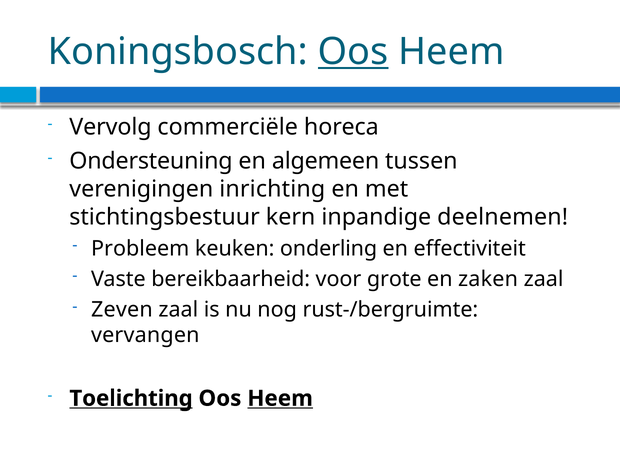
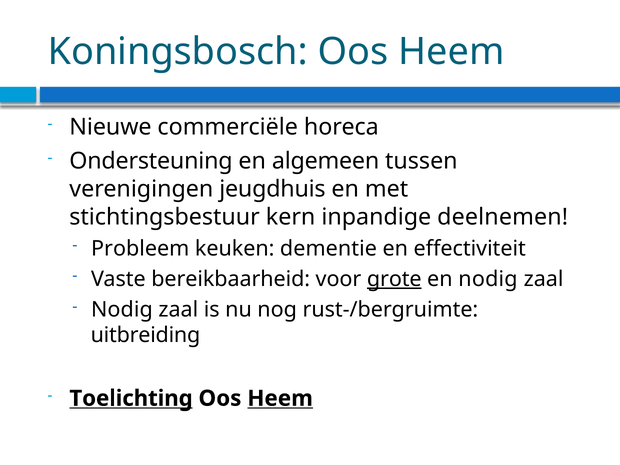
Oos at (353, 52) underline: present -> none
Vervolg: Vervolg -> Nieuwe
inrichting: inrichting -> jeugdhuis
onderling: onderling -> dementie
grote underline: none -> present
en zaken: zaken -> nodig
Zeven at (122, 310): Zeven -> Nodig
vervangen: vervangen -> uitbreiding
